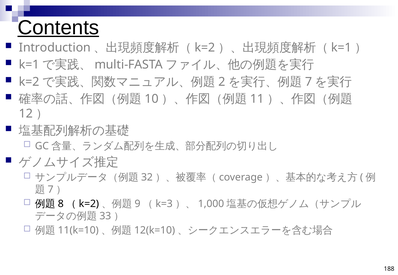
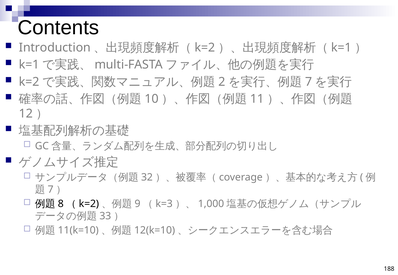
Contents underline: present -> none
